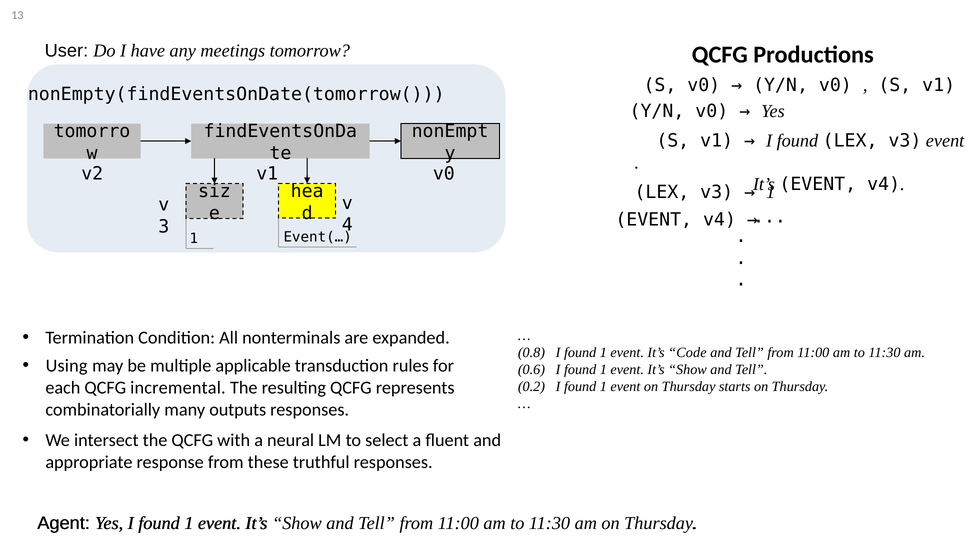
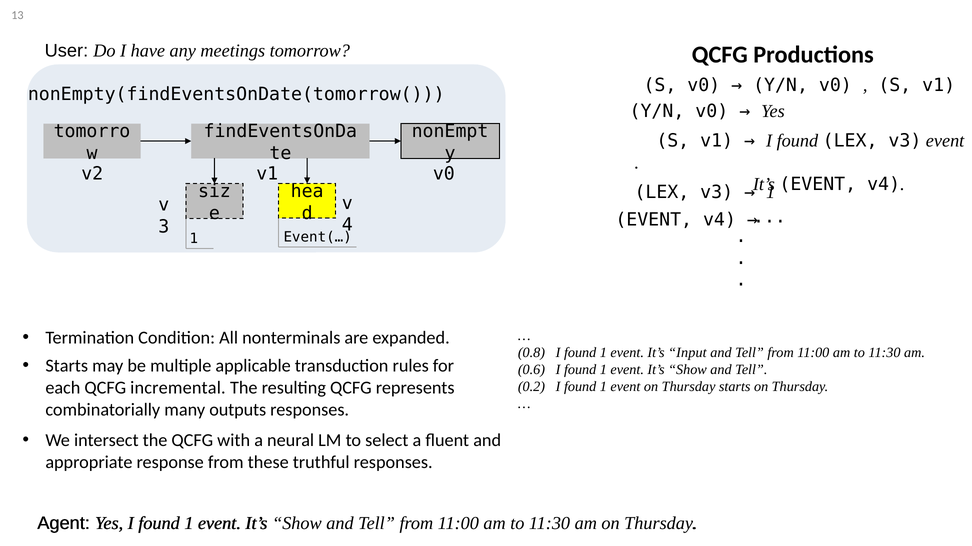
Code: Code -> Input
Using at (67, 366): Using -> Starts
